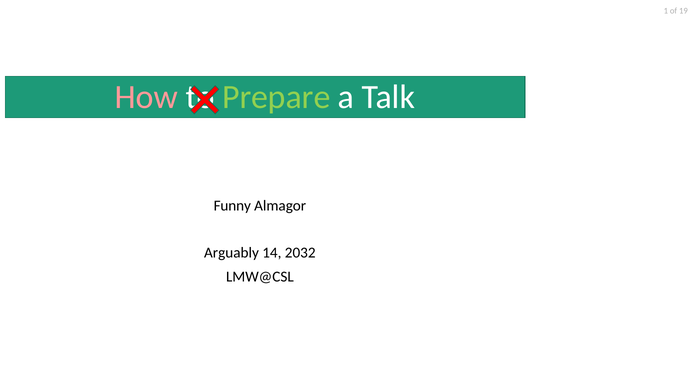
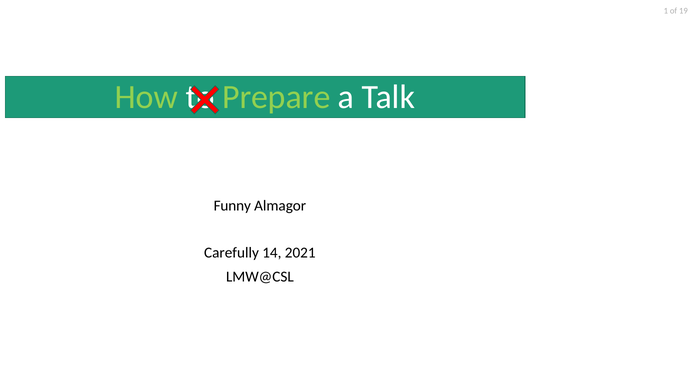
How colour: pink -> light green
Arguably: Arguably -> Carefully
2032: 2032 -> 2021
